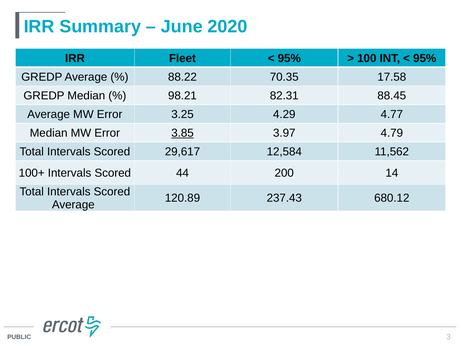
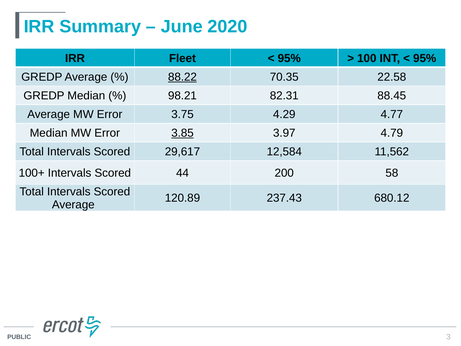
88.22 underline: none -> present
17.58: 17.58 -> 22.58
3.25: 3.25 -> 3.75
14: 14 -> 58
